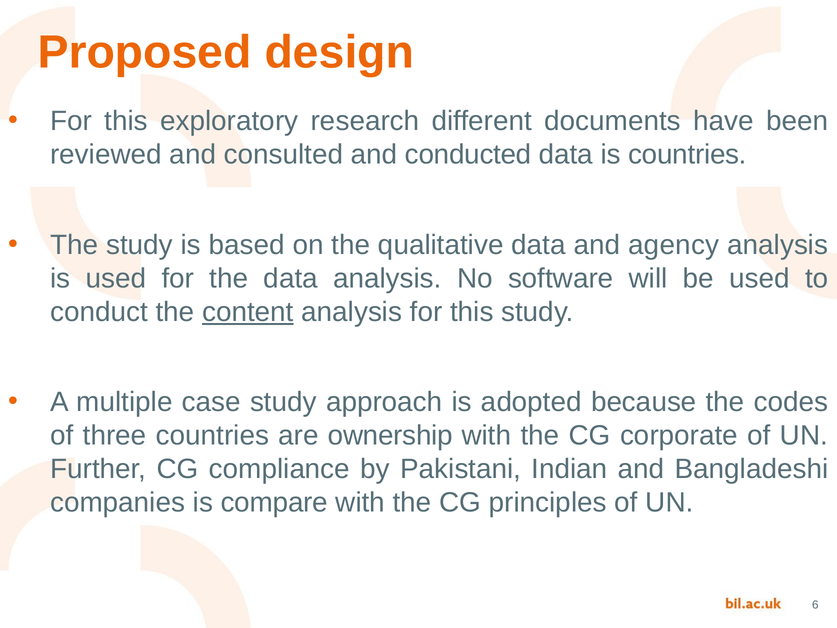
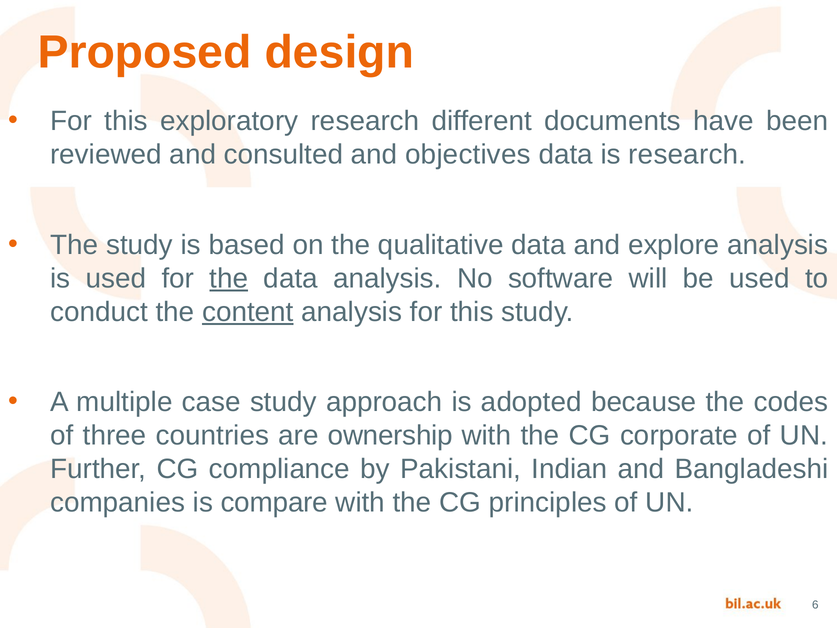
conducted: conducted -> objectives
is countries: countries -> research
agency: agency -> explore
the at (229, 278) underline: none -> present
